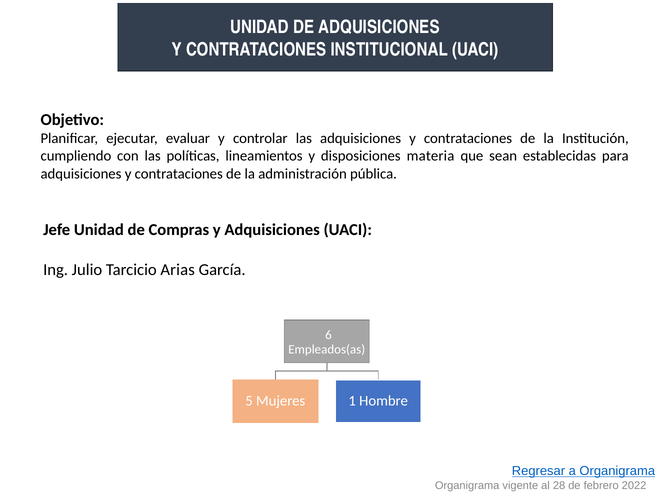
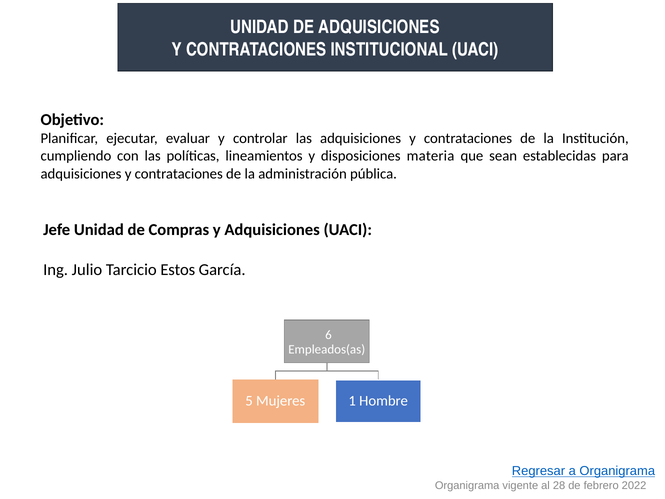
Arias: Arias -> Estos
